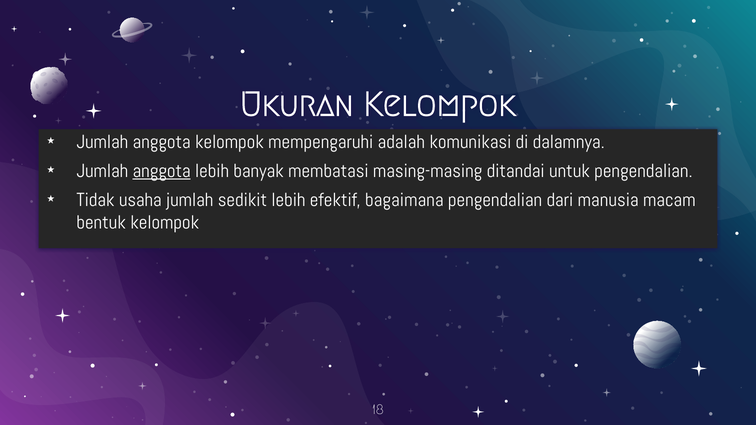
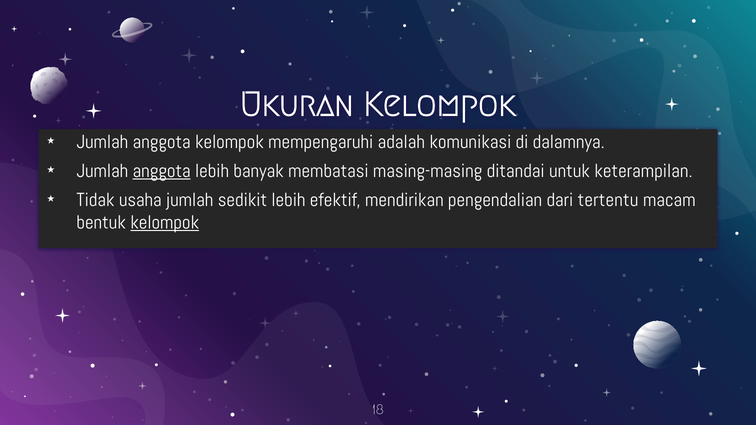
untuk pengendalian: pengendalian -> keterampilan
bagaimana: bagaimana -> mendirikan
manusia: manusia -> tertentu
kelompok at (165, 223) underline: none -> present
